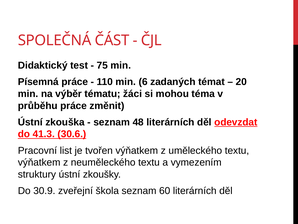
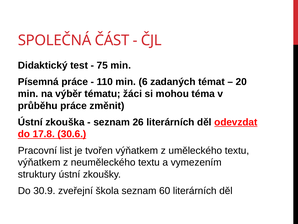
48: 48 -> 26
41.3: 41.3 -> 17.8
